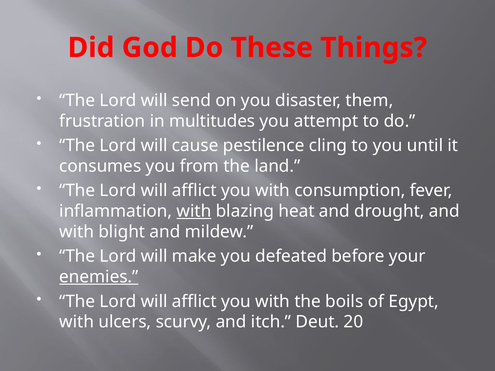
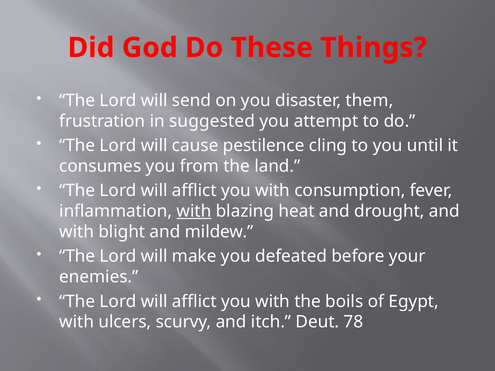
multitudes: multitudes -> suggested
enemies underline: present -> none
20: 20 -> 78
